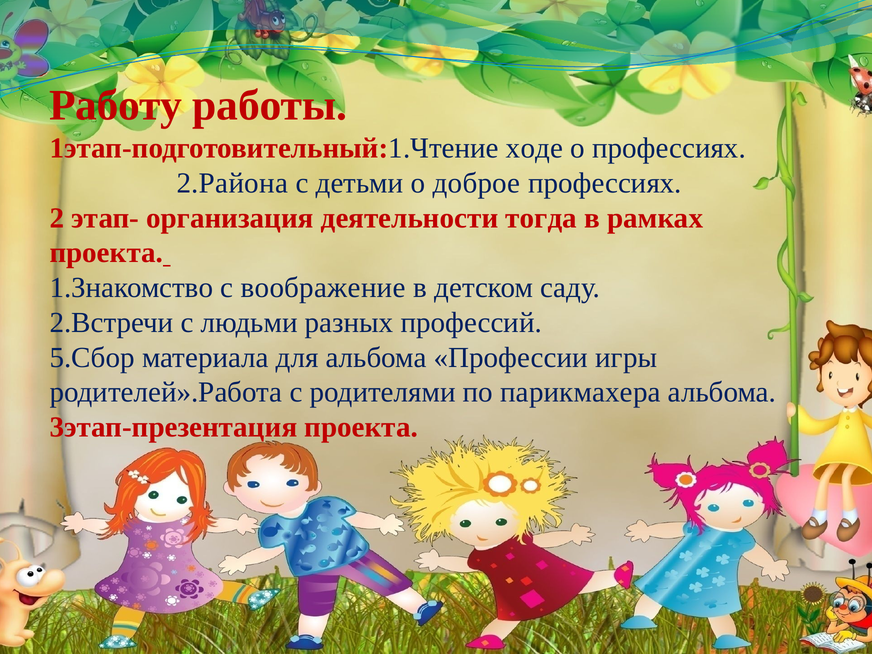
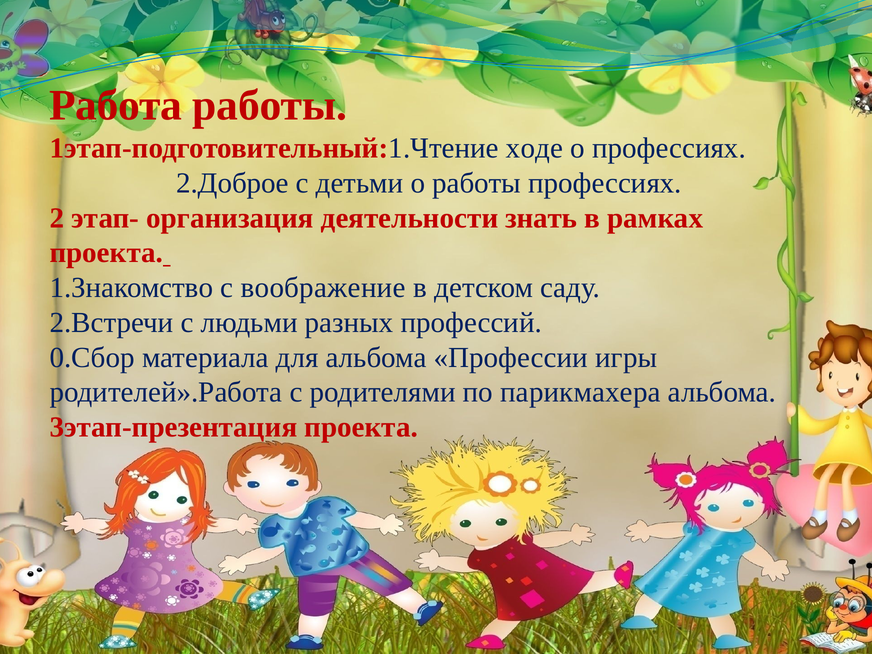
Работу: Работу -> Работа
2.Района: 2.Района -> 2.Доброе
о доброе: доброе -> работы
тогда: тогда -> знать
5.Сбор: 5.Сбор -> 0.Сбор
